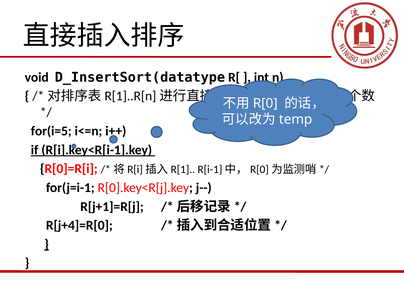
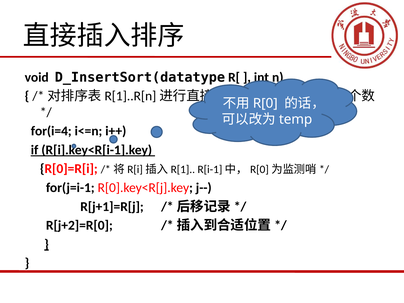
for(i=5: for(i=5 -> for(i=4
R[j+4]=R[0: R[j+4]=R[0 -> R[j+2]=R[0
